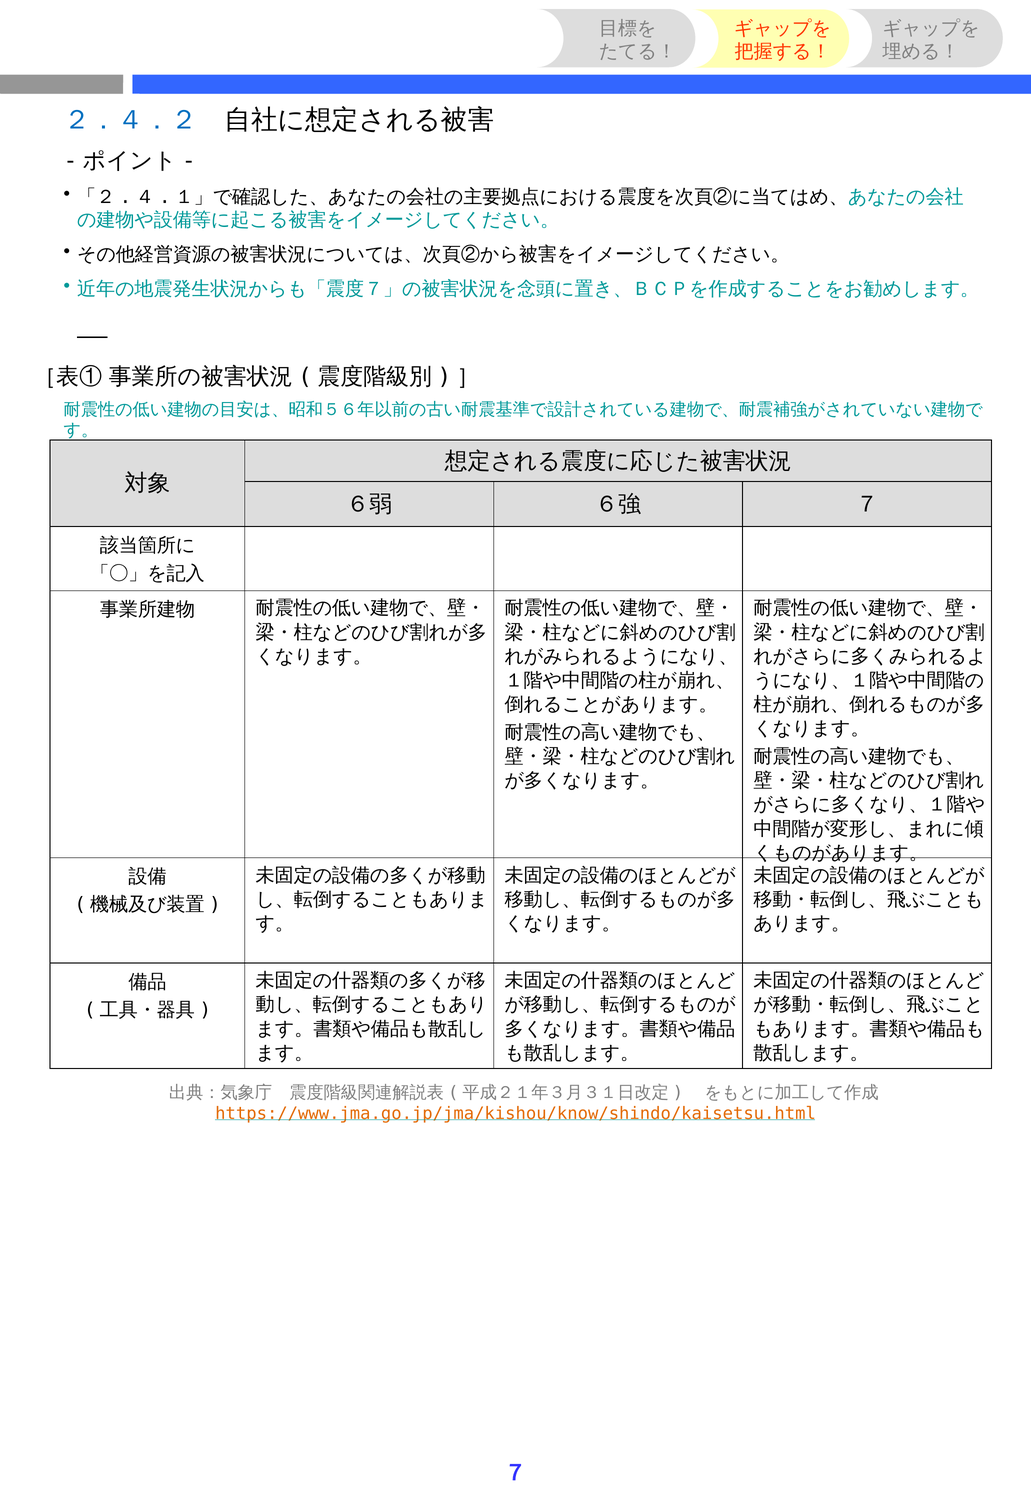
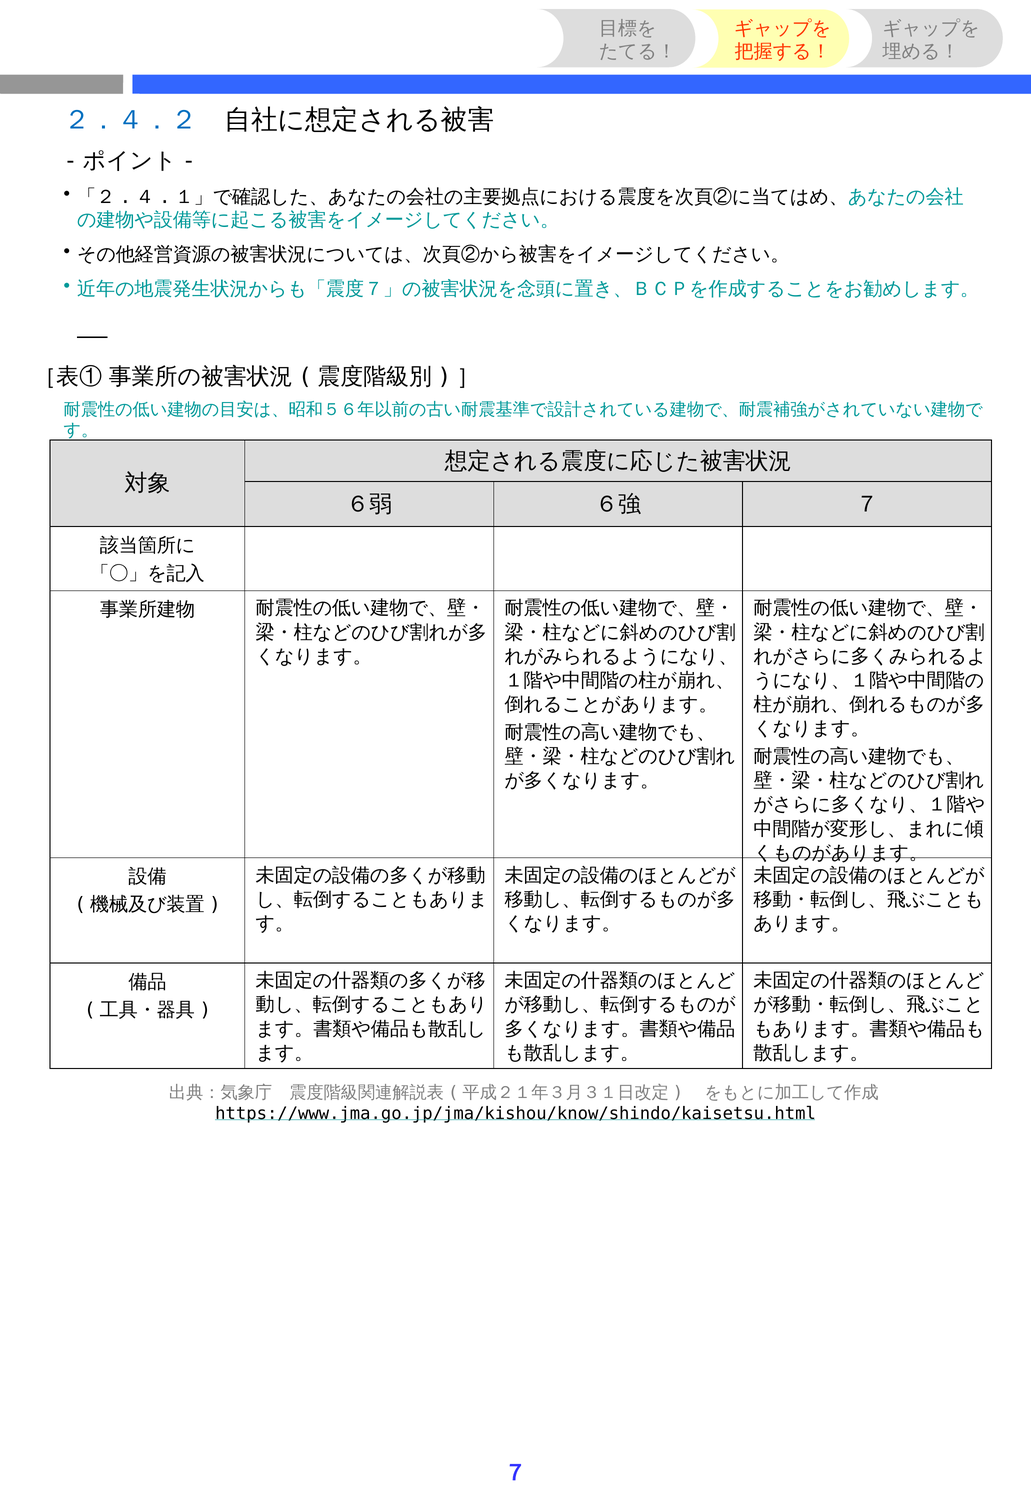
https://www.jma.go.jp/jma/kishou/know/shindo/kaisetsu.html colour: orange -> black
